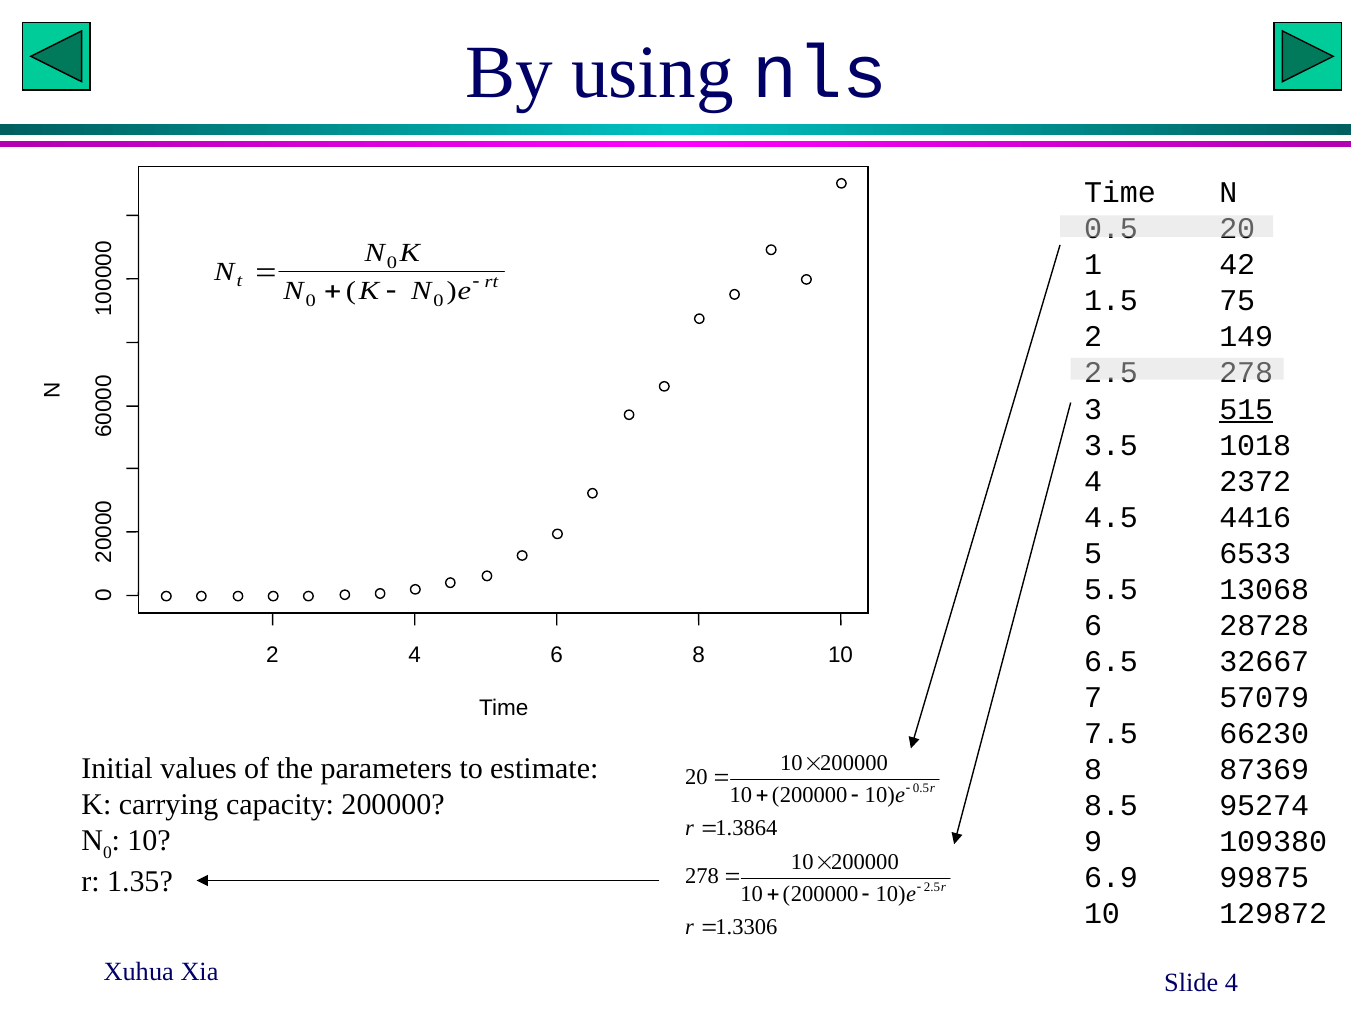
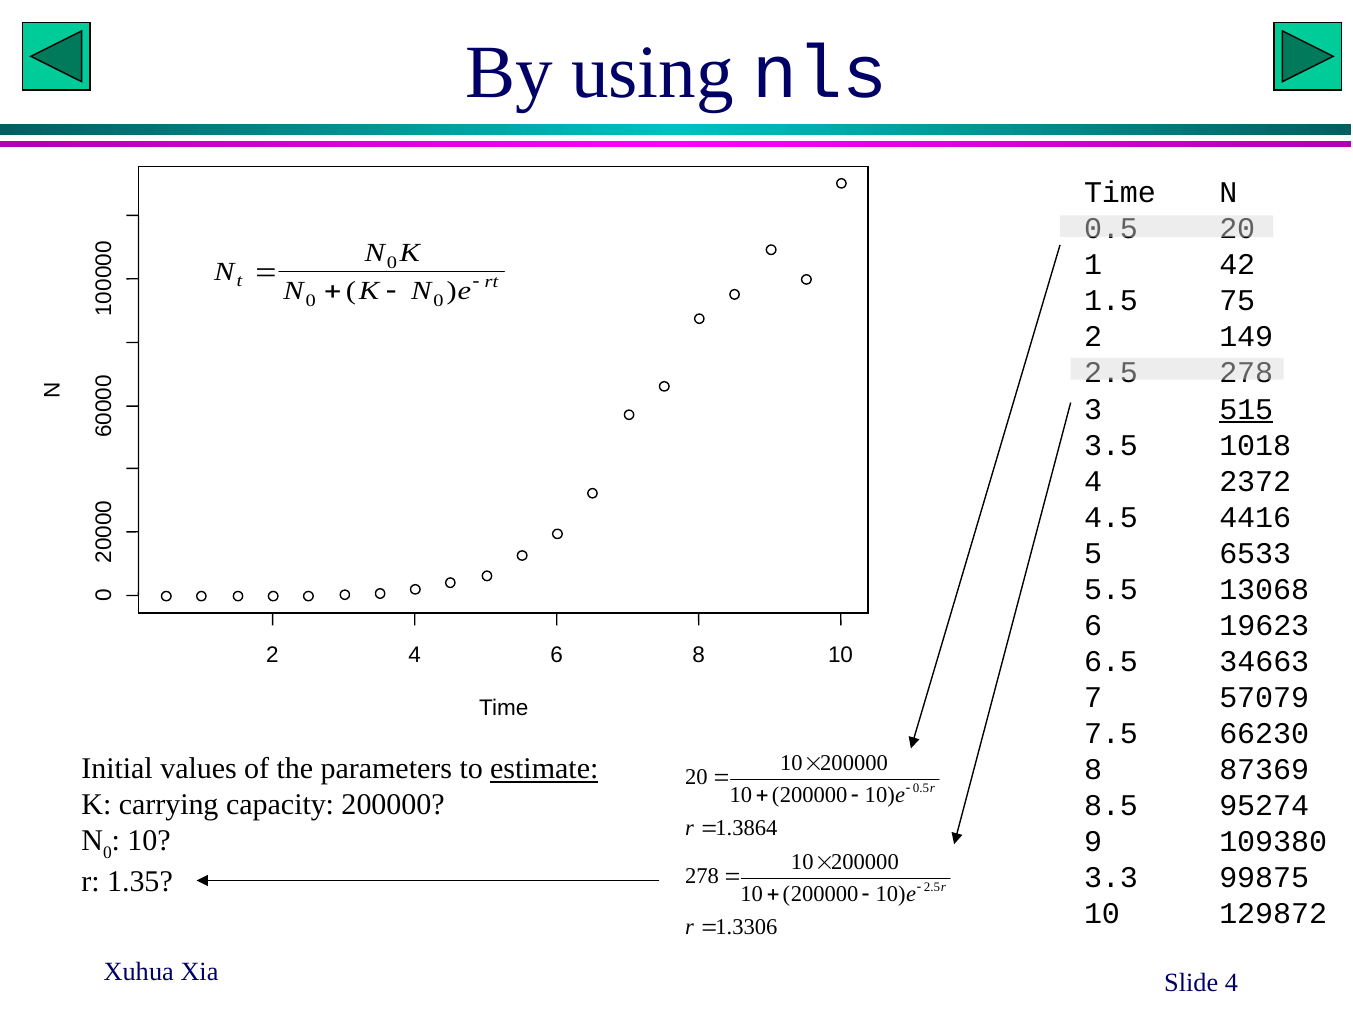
28728: 28728 -> 19623
32667: 32667 -> 34663
estimate underline: none -> present
6.9: 6.9 -> 3.3
